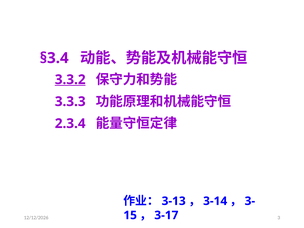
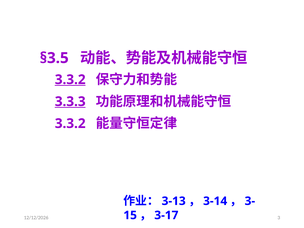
§3.4: §3.4 -> §3.5
3.3.3 underline: none -> present
2.3.4 at (70, 124): 2.3.4 -> 3.3.2
